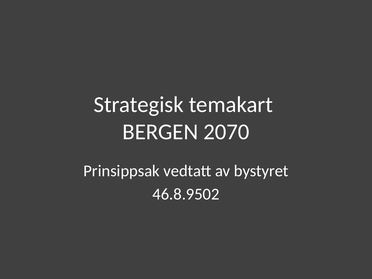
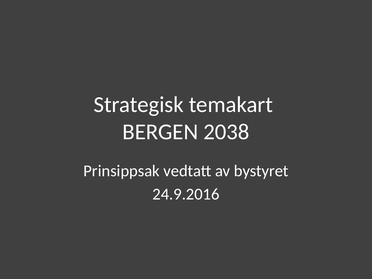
2070: 2070 -> 2038
46.8.9502: 46.8.9502 -> 24.9.2016
